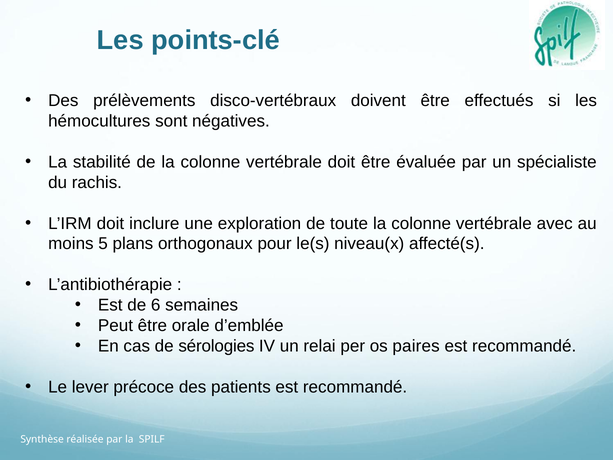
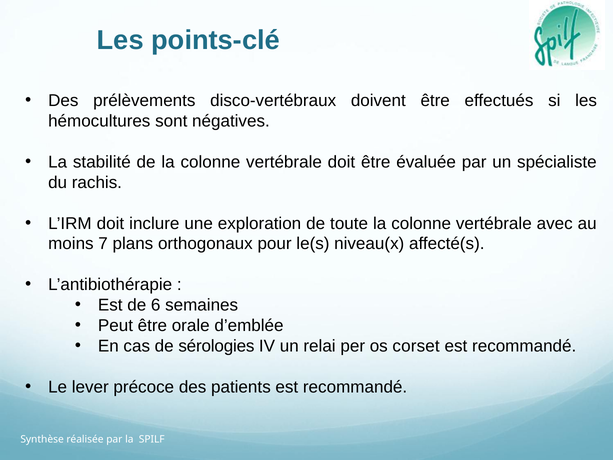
5: 5 -> 7
paires: paires -> corset
